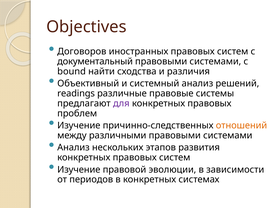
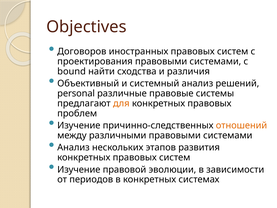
документальный: документальный -> проектирования
readings: readings -> personal
для colour: purple -> orange
